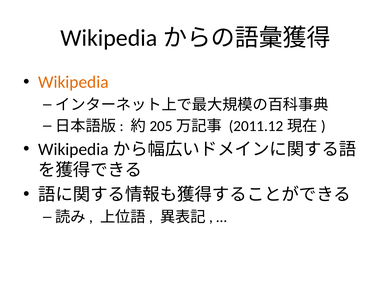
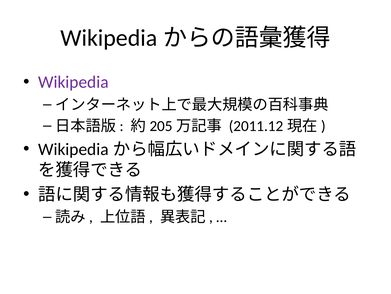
Wikipedia colour: orange -> purple
